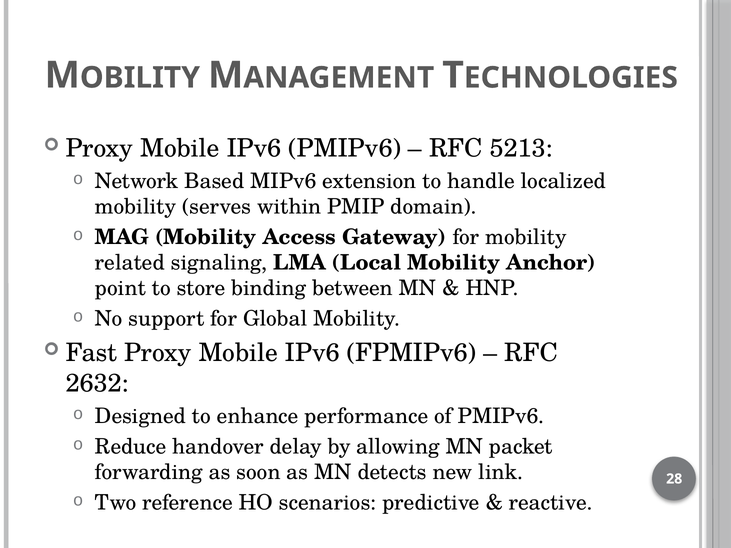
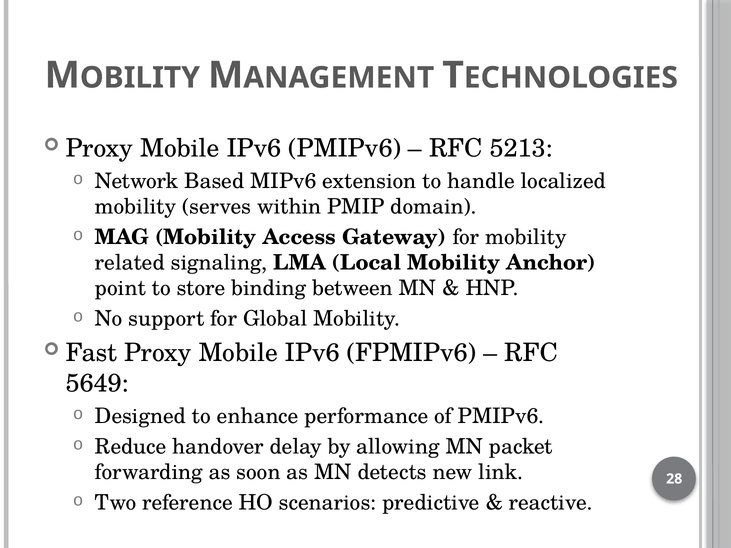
2632: 2632 -> 5649
